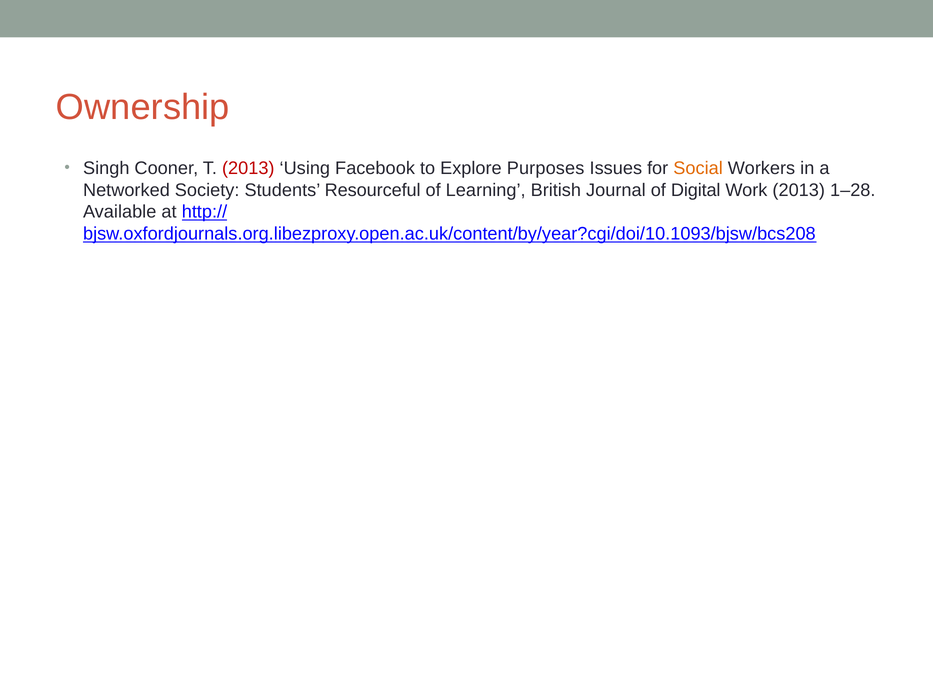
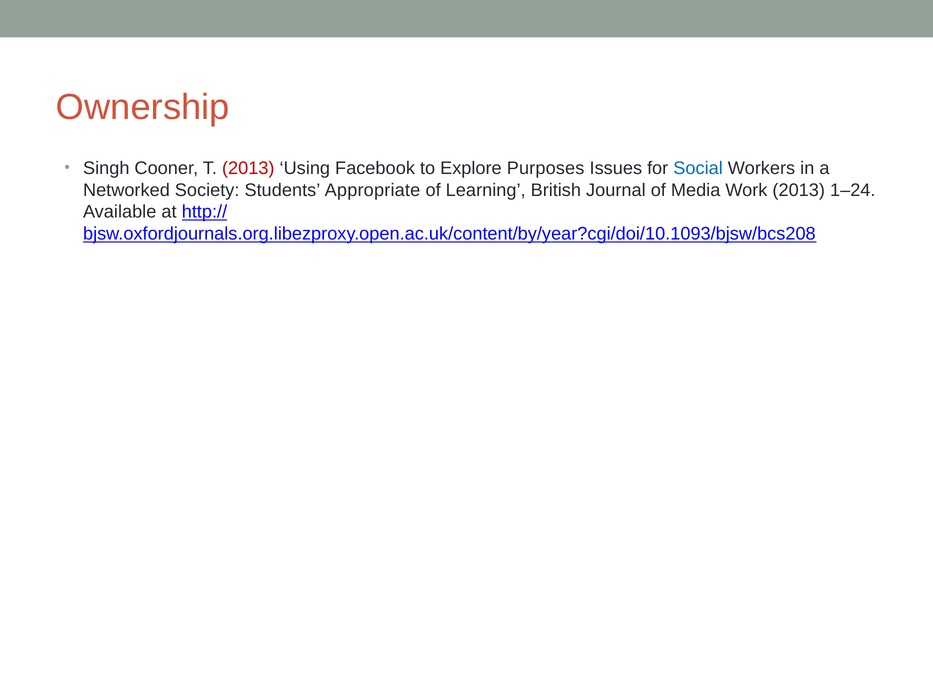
Social colour: orange -> blue
Resourceful: Resourceful -> Appropriate
Digital: Digital -> Media
1–28: 1–28 -> 1–24
